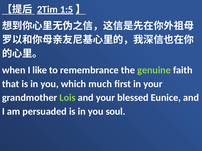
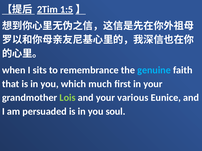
like: like -> sits
genuine colour: light green -> light blue
blessed: blessed -> various
